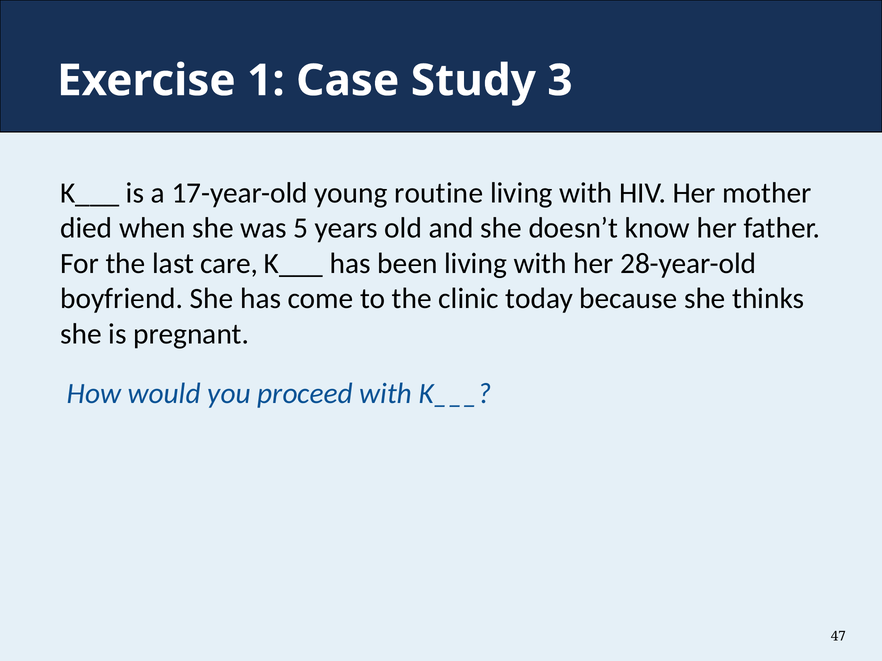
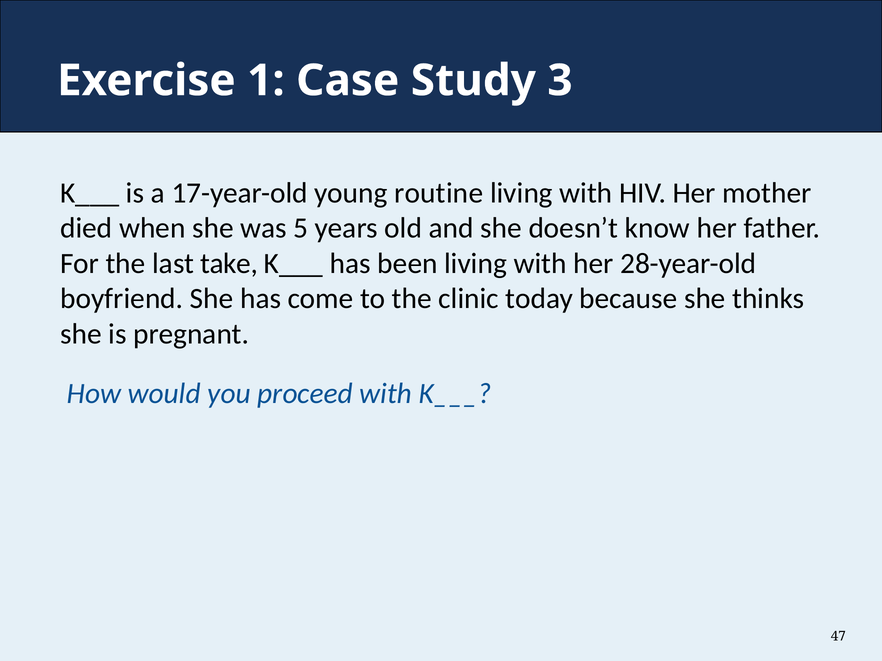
care: care -> take
